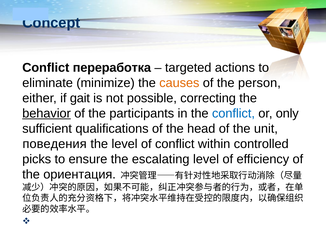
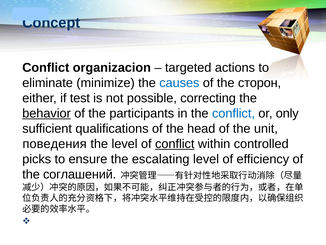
переработка: переработка -> organizacion
causes colour: orange -> blue
person: person -> сторон
gait: gait -> test
conflict at (175, 144) underline: none -> present
ориентация: ориентация -> соглашений
